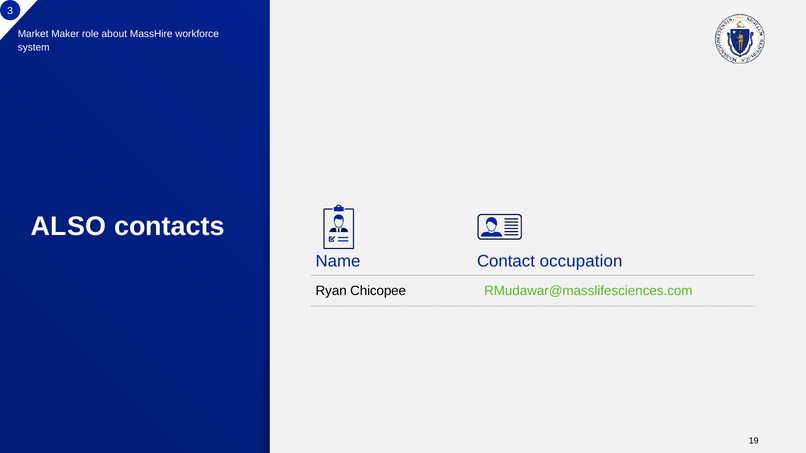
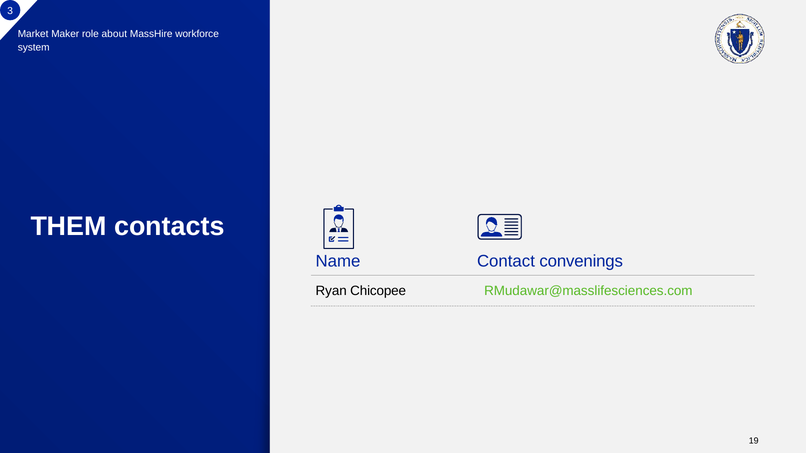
ALSO: ALSO -> THEM
occupation: occupation -> convenings
